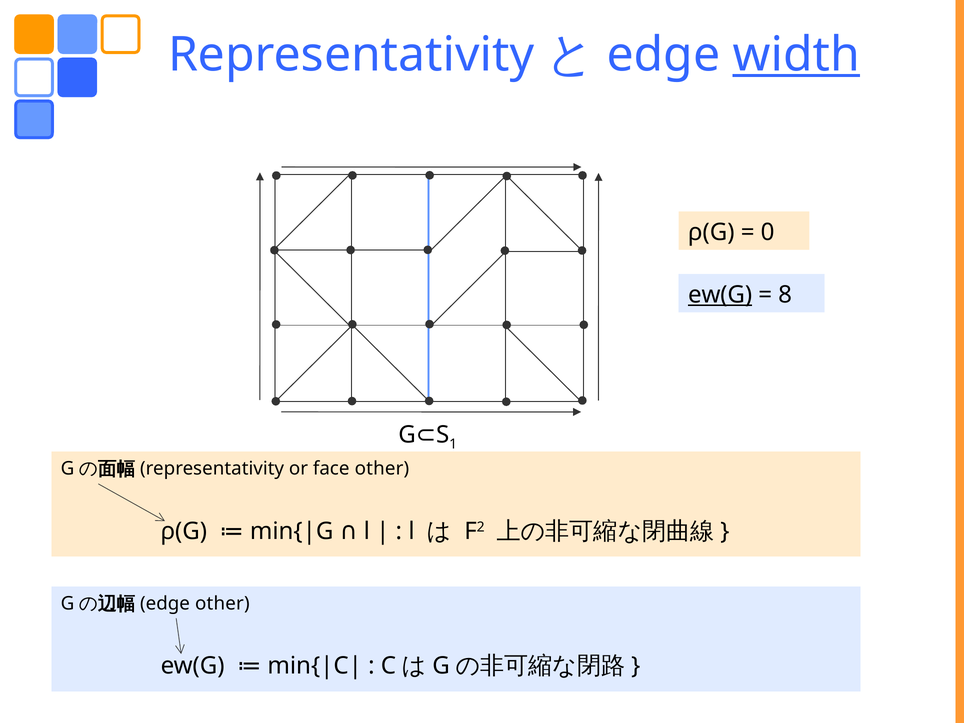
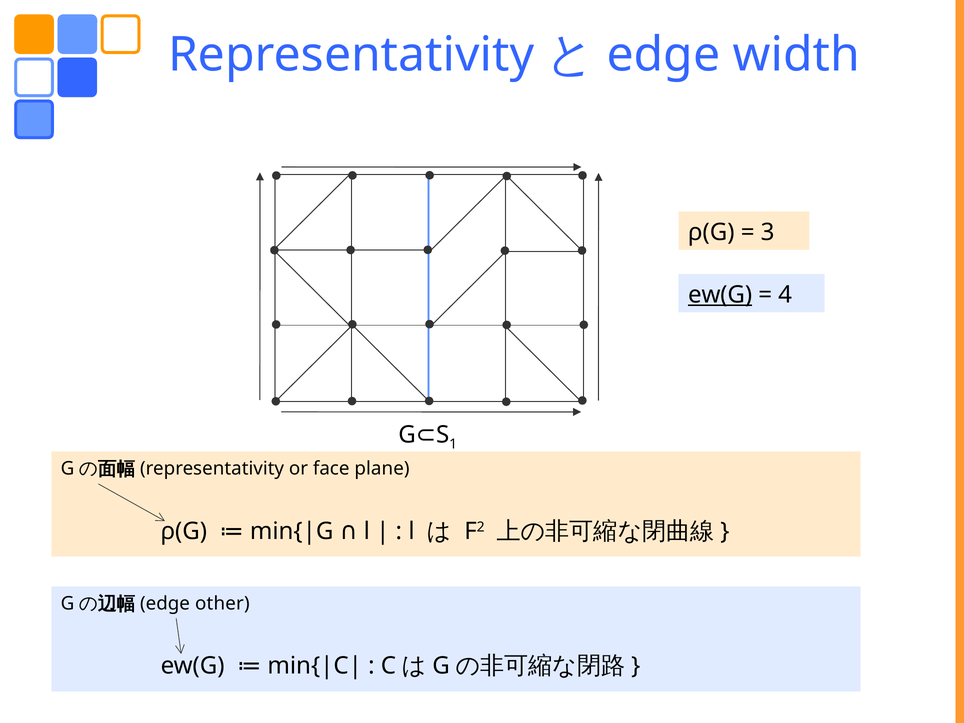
width underline: present -> none
0: 0 -> 3
8: 8 -> 4
face other: other -> plane
